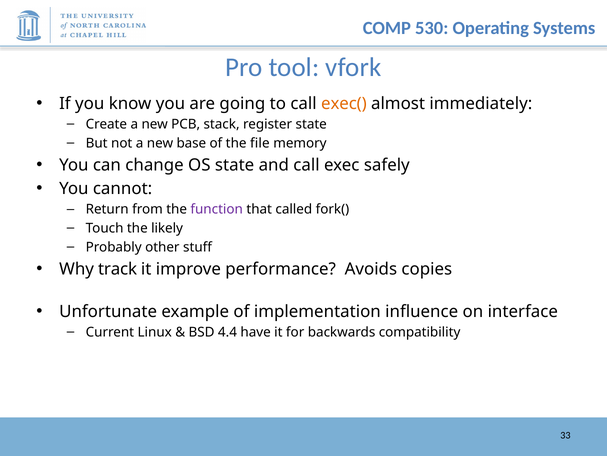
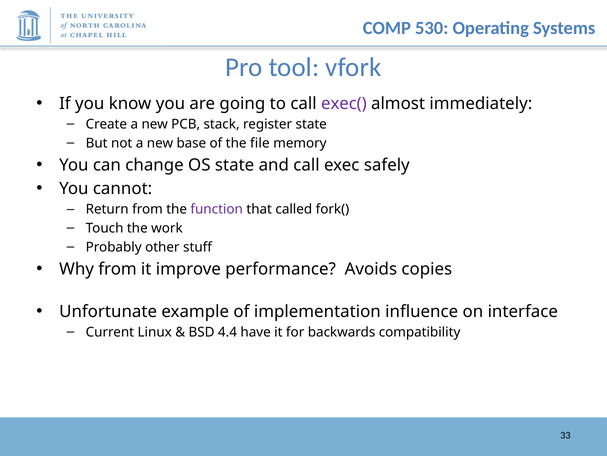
exec( colour: orange -> purple
likely: likely -> work
Why track: track -> from
